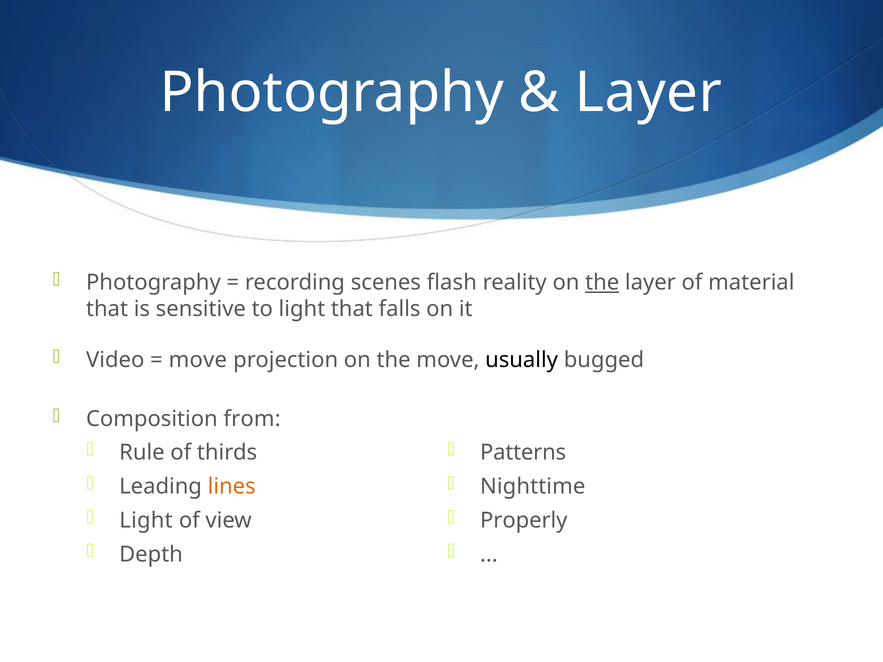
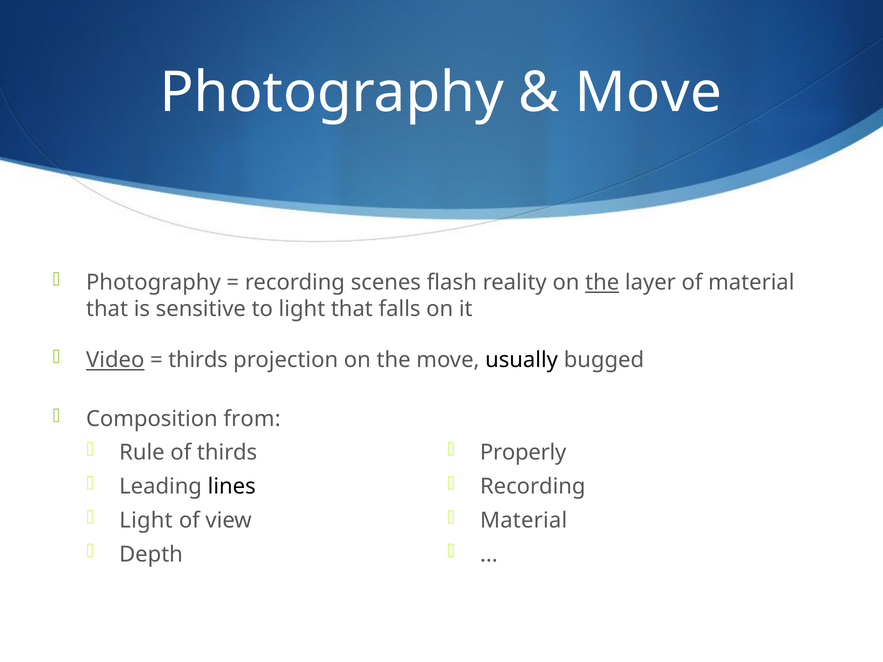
Layer at (648, 92): Layer -> Move
Video underline: none -> present
move at (198, 360): move -> thirds
Patterns: Patterns -> Properly
lines colour: orange -> black
Nighttime at (533, 487): Nighttime -> Recording
Properly at (524, 521): Properly -> Material
